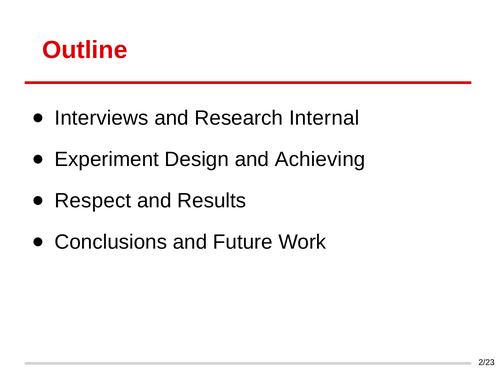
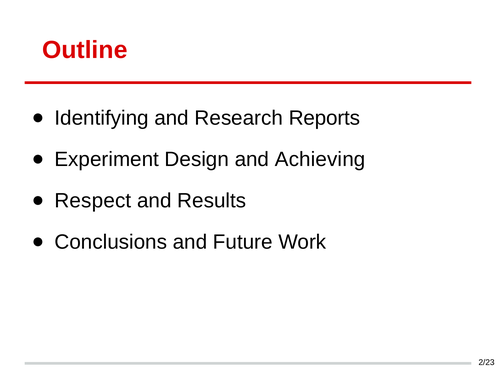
Interviews: Interviews -> Identifying
Internal: Internal -> Reports
